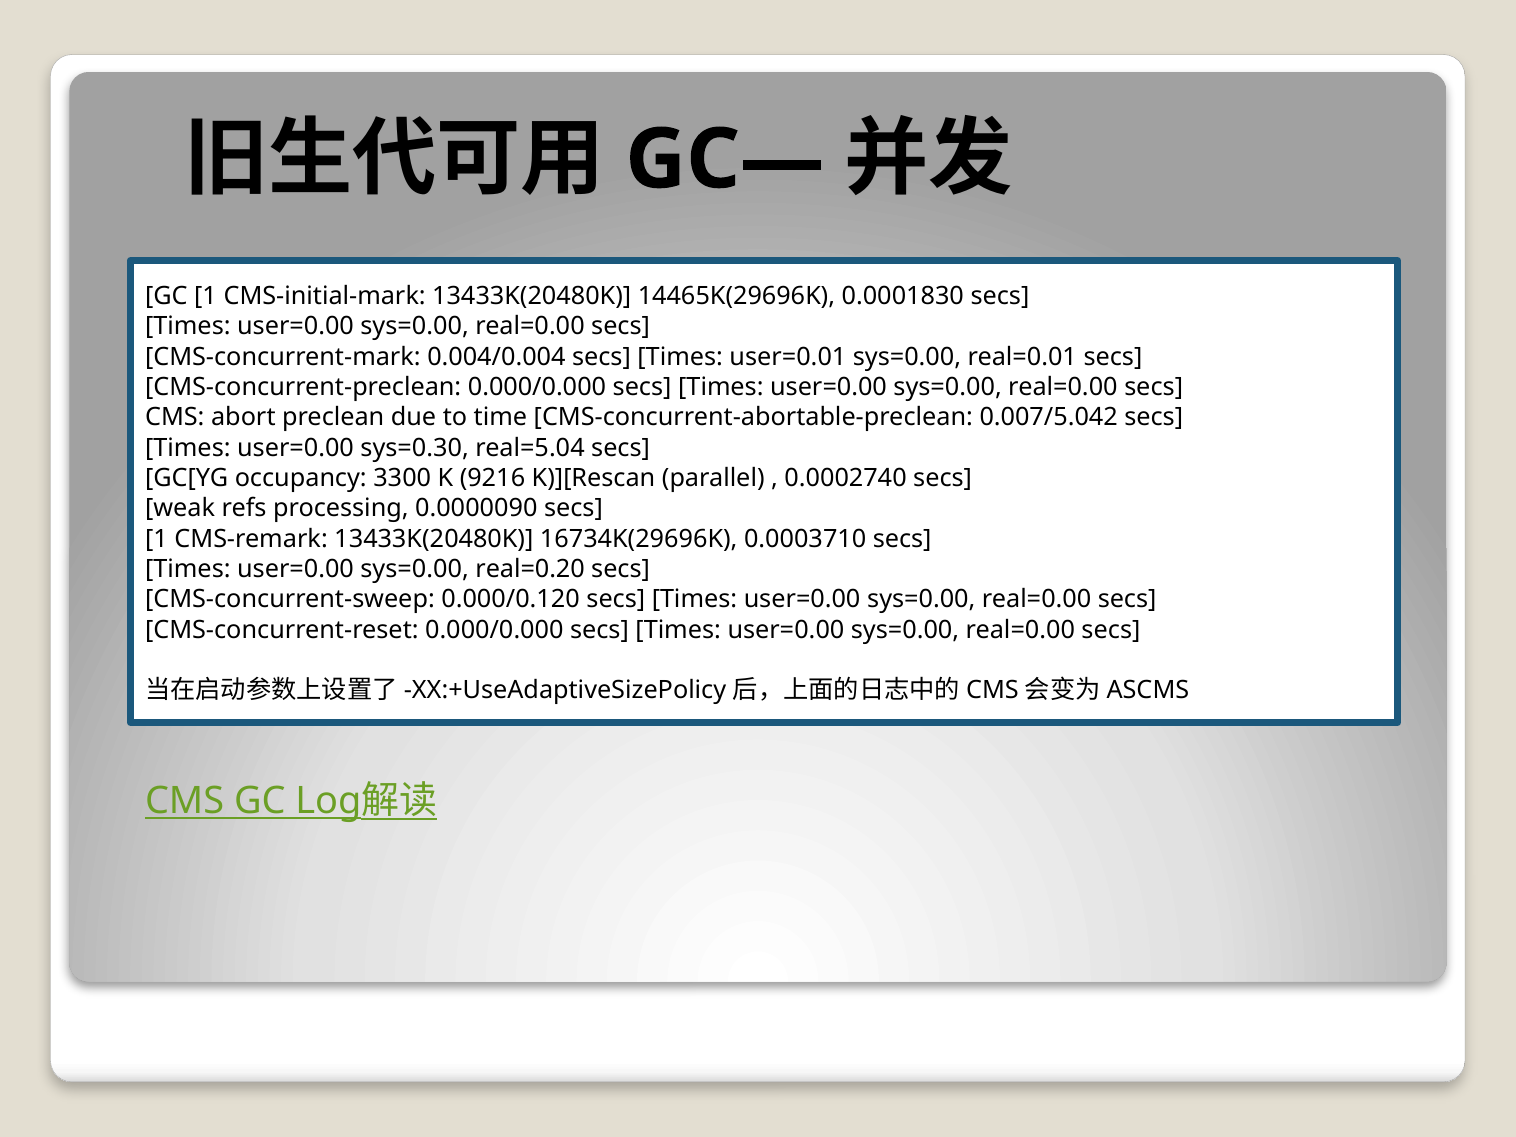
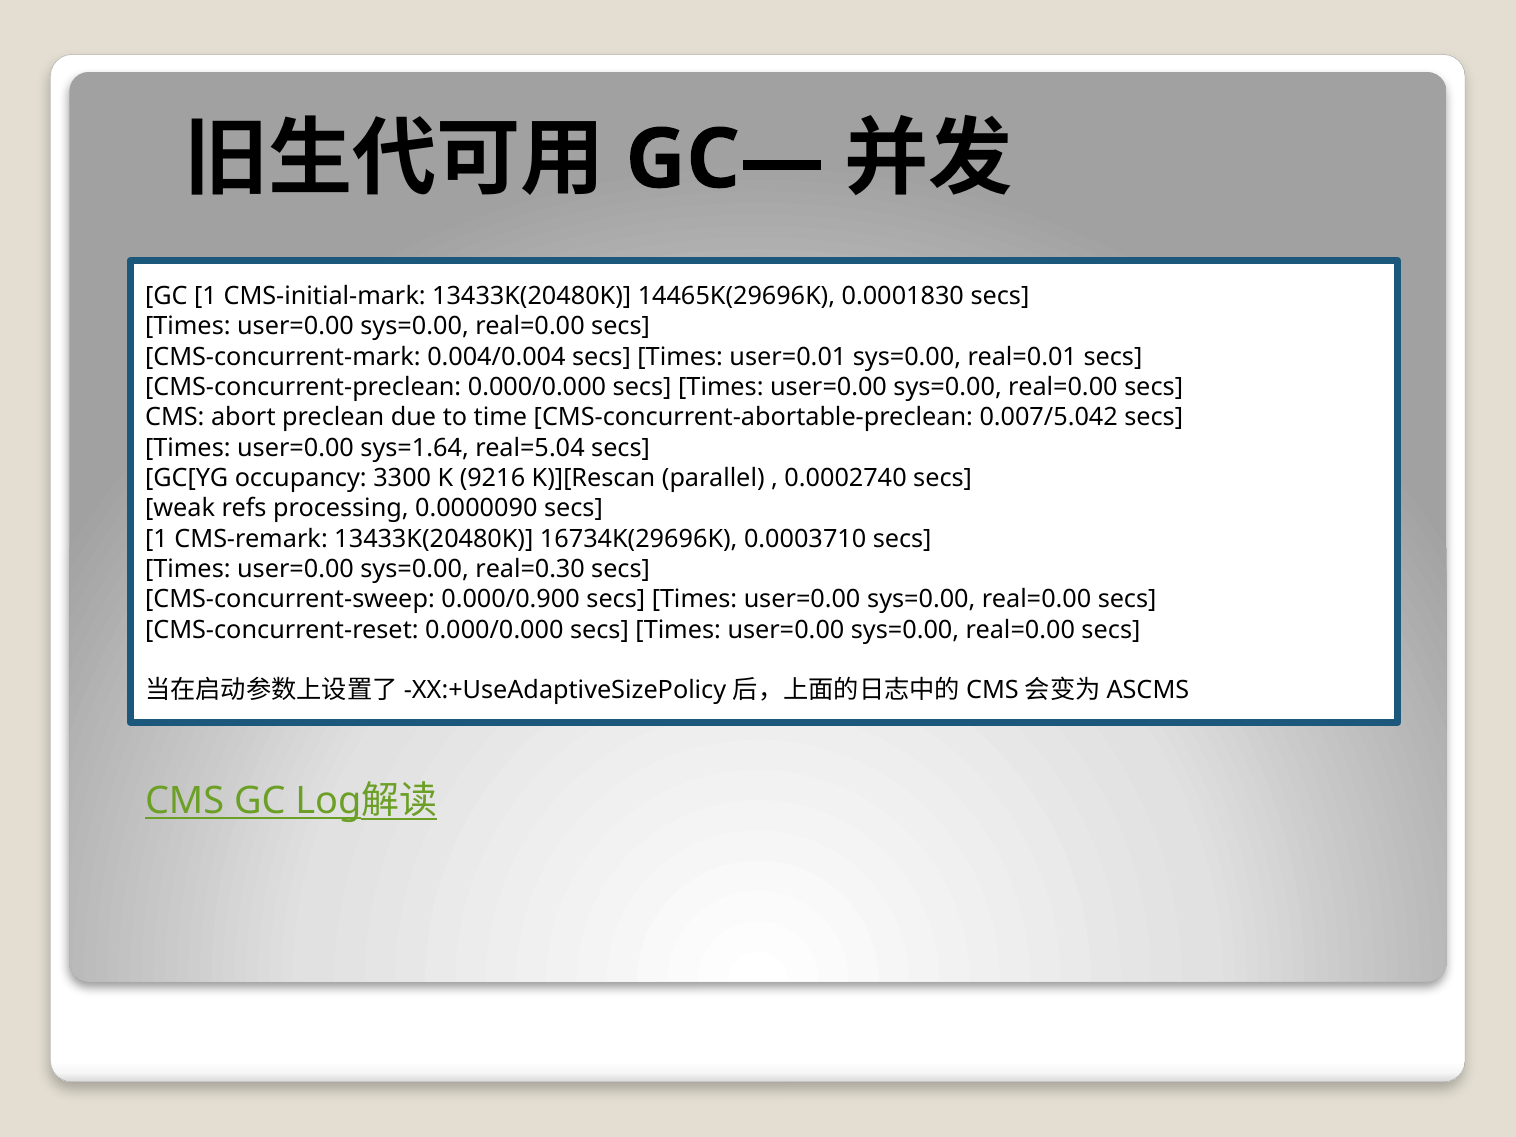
sys=0.30: sys=0.30 -> sys=1.64
real=0.20: real=0.20 -> real=0.30
0.000/0.120: 0.000/0.120 -> 0.000/0.900
